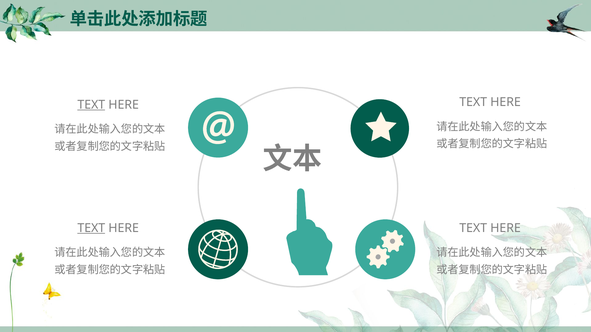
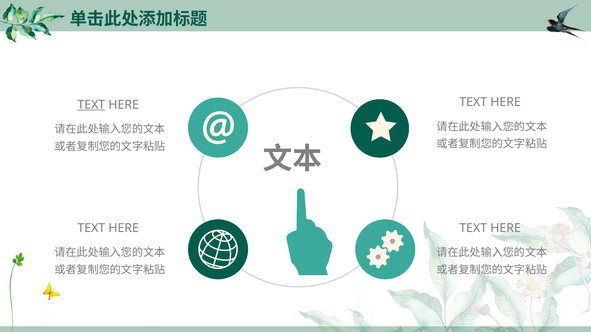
TEXT at (91, 228) underline: present -> none
